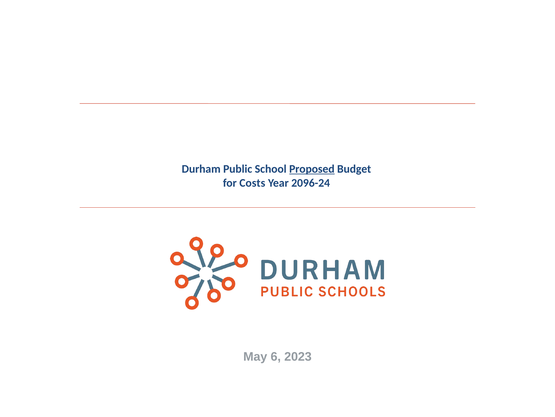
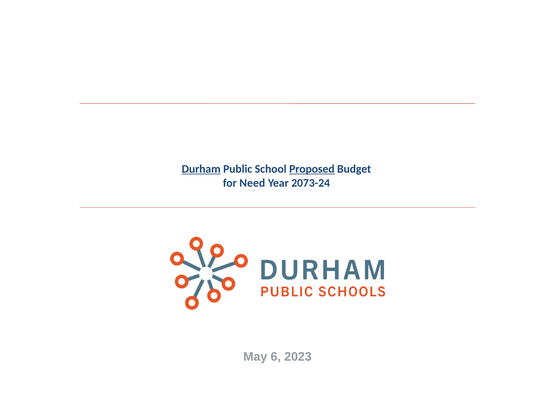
Durham underline: none -> present
Costs: Costs -> Need
2096-24: 2096-24 -> 2073-24
